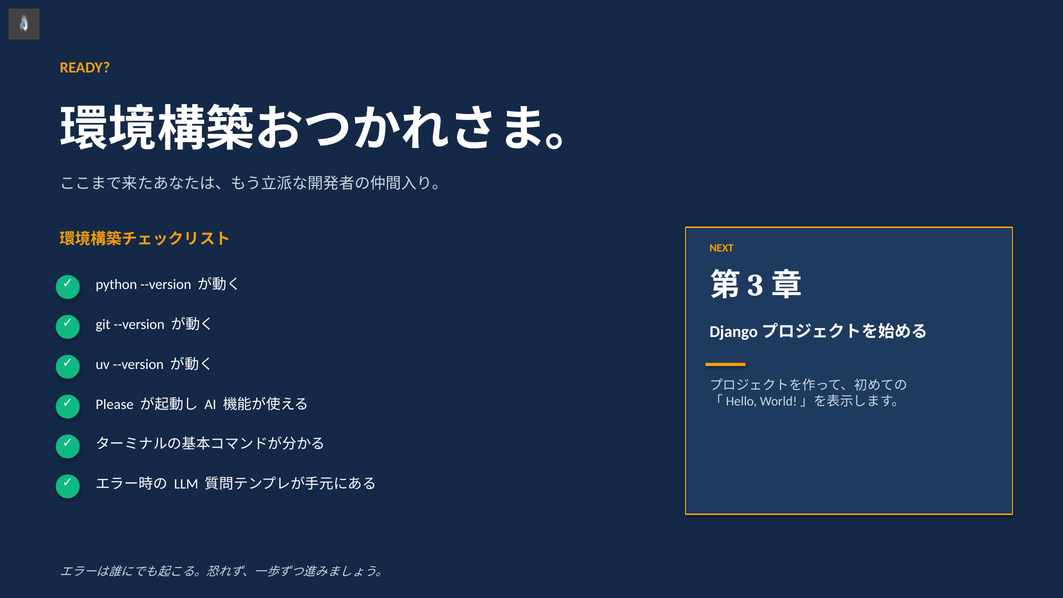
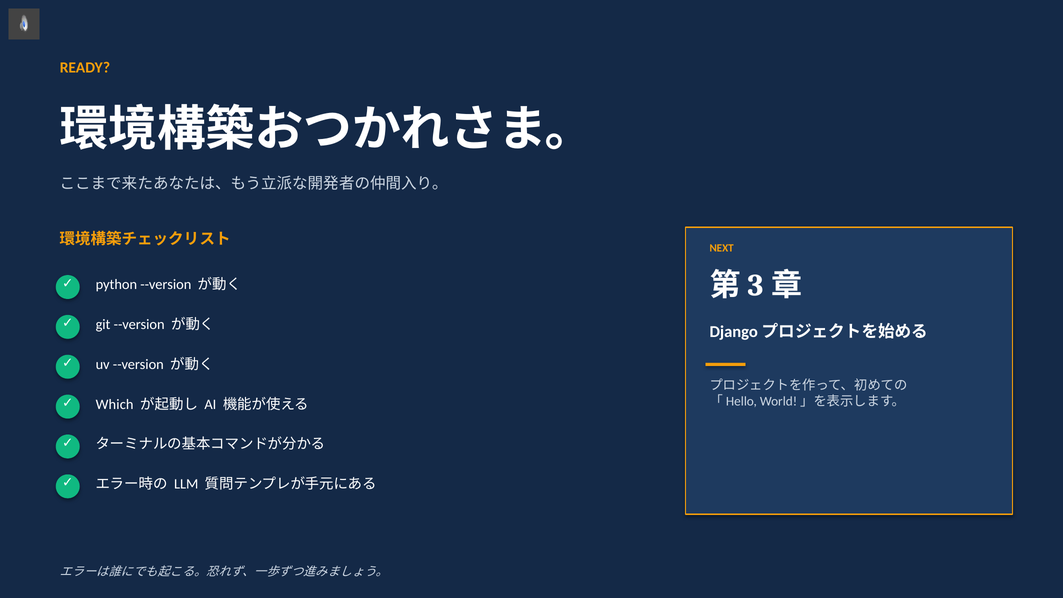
Please: Please -> Which
